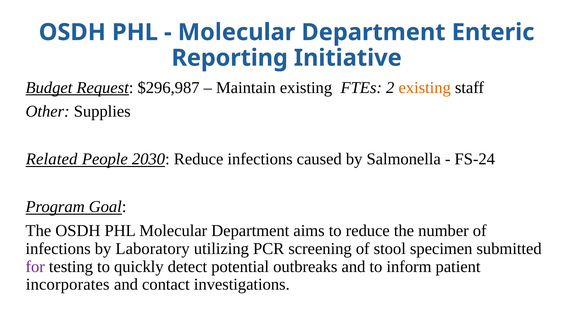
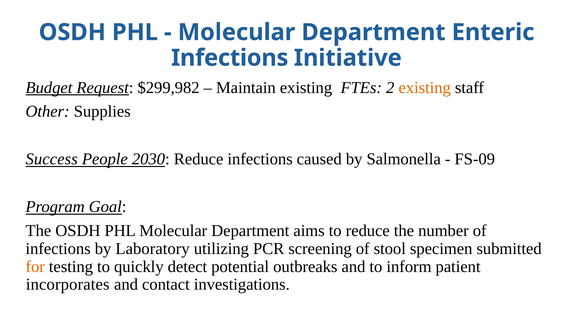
Reporting at (230, 58): Reporting -> Infections
$296,987: $296,987 -> $299,982
Related: Related -> Success
FS-24: FS-24 -> FS-09
for colour: purple -> orange
